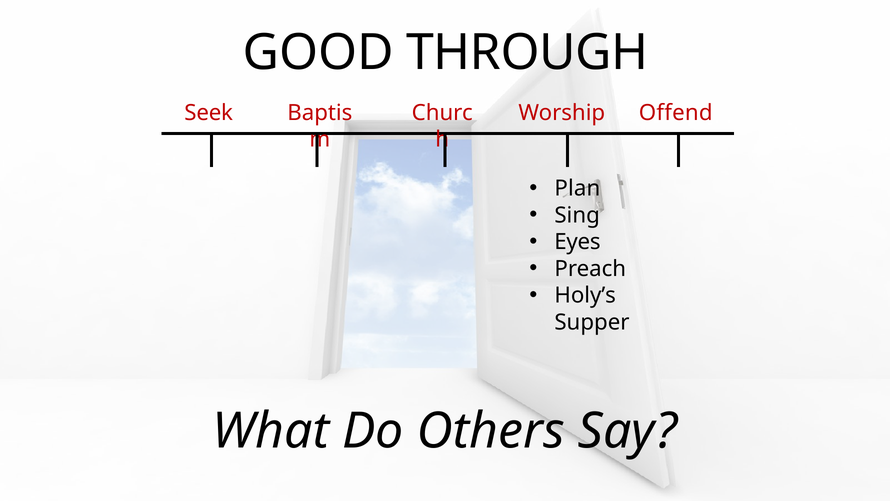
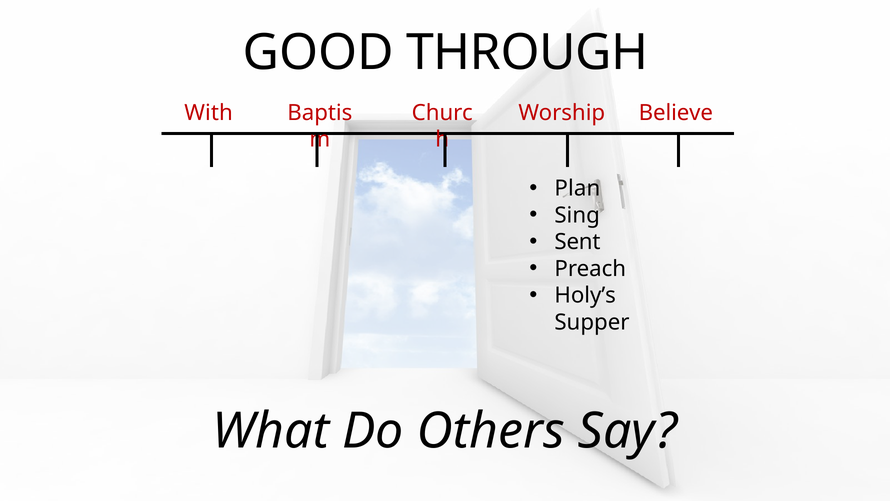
Seek: Seek -> With
Offend: Offend -> Believe
Eyes: Eyes -> Sent
